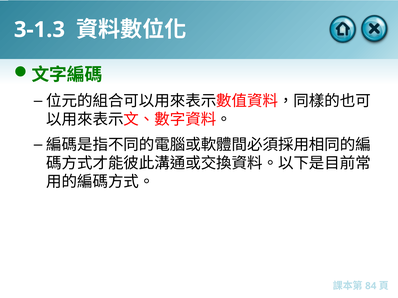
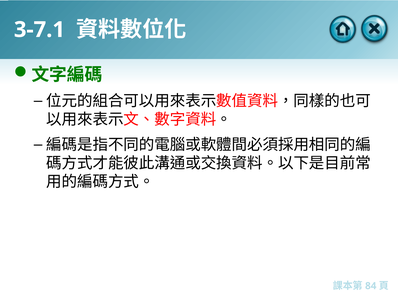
3-1.3: 3-1.3 -> 3-7.1
